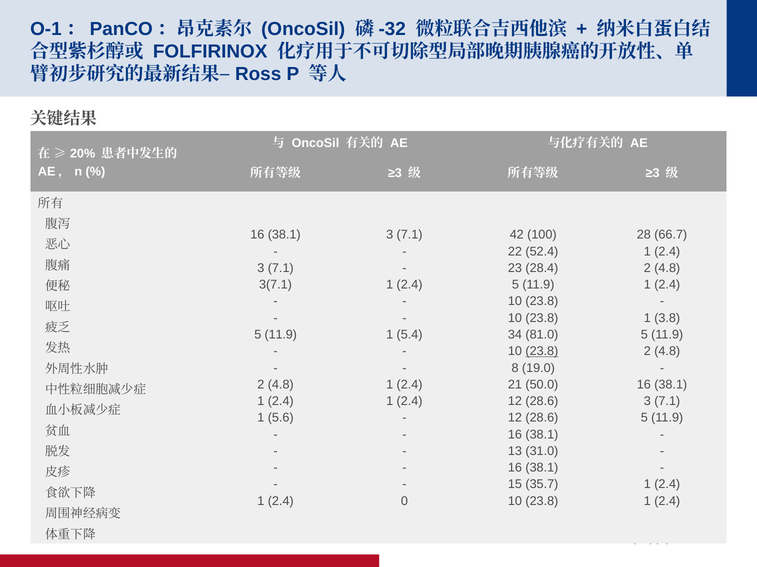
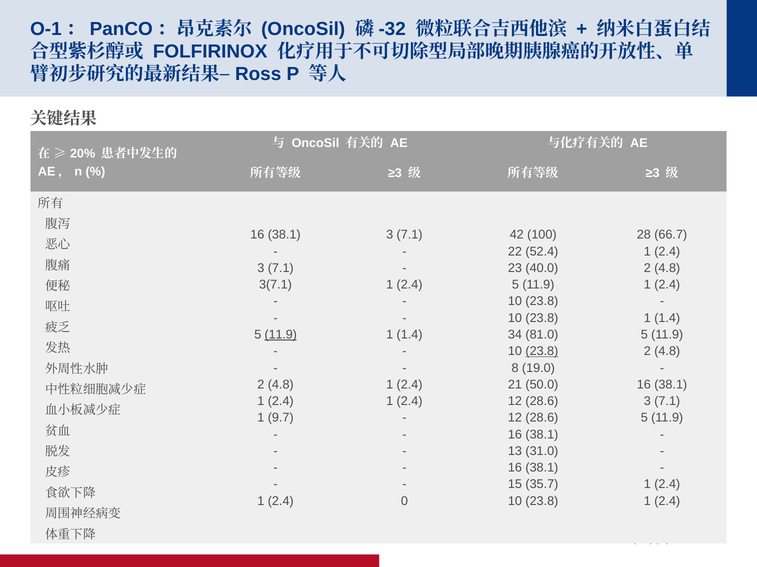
28.4: 28.4 -> 40.0
3.8 at (667, 318): 3.8 -> 1.4
11.9 at (281, 335) underline: none -> present
5.4 at (410, 335): 5.4 -> 1.4
5.6: 5.6 -> 9.7
